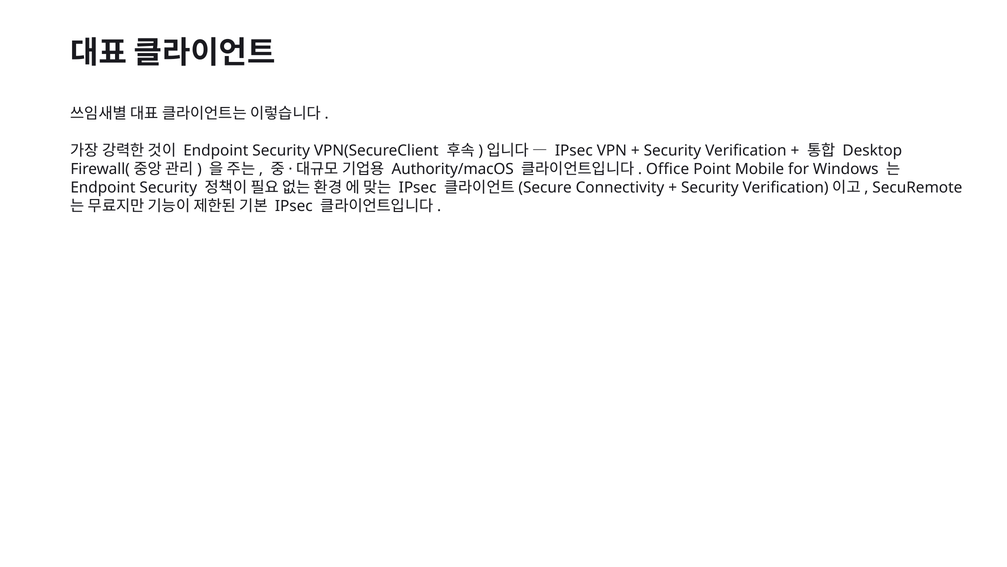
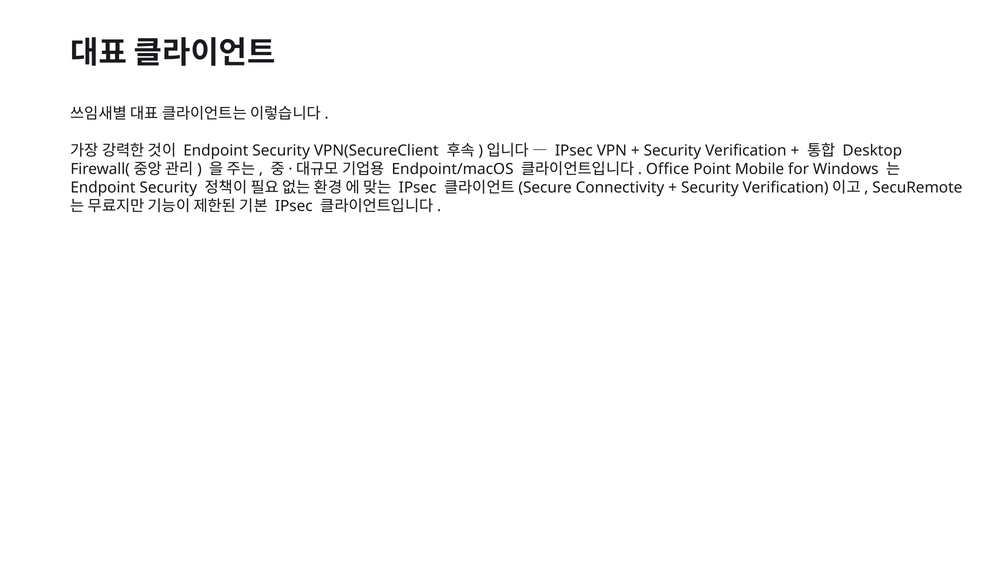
Authority/macOS: Authority/macOS -> Endpoint/macOS
